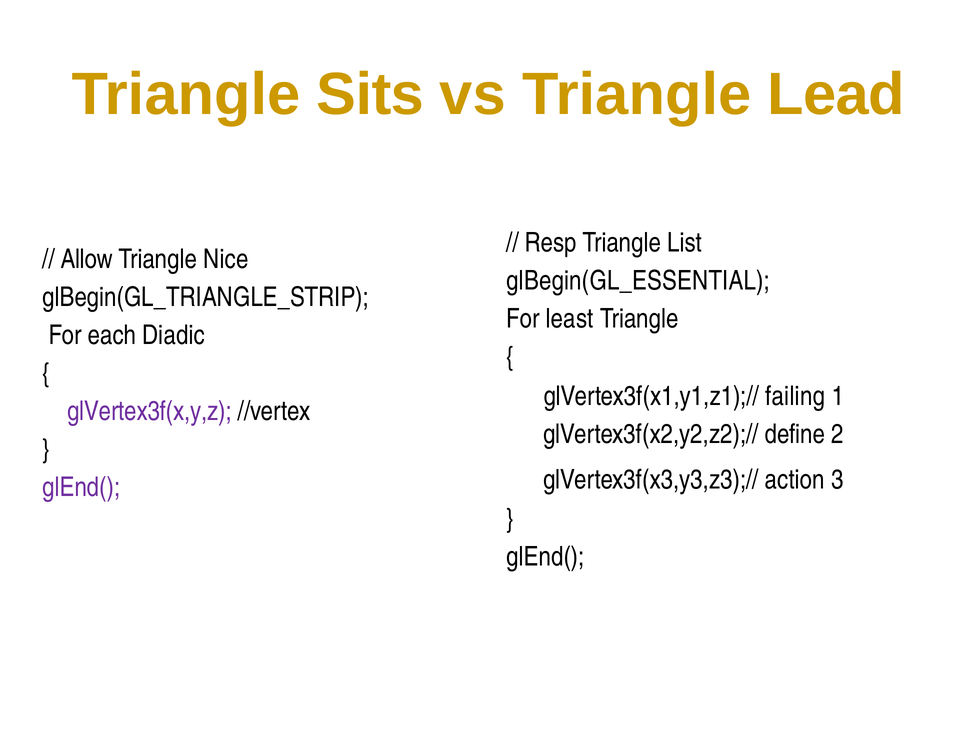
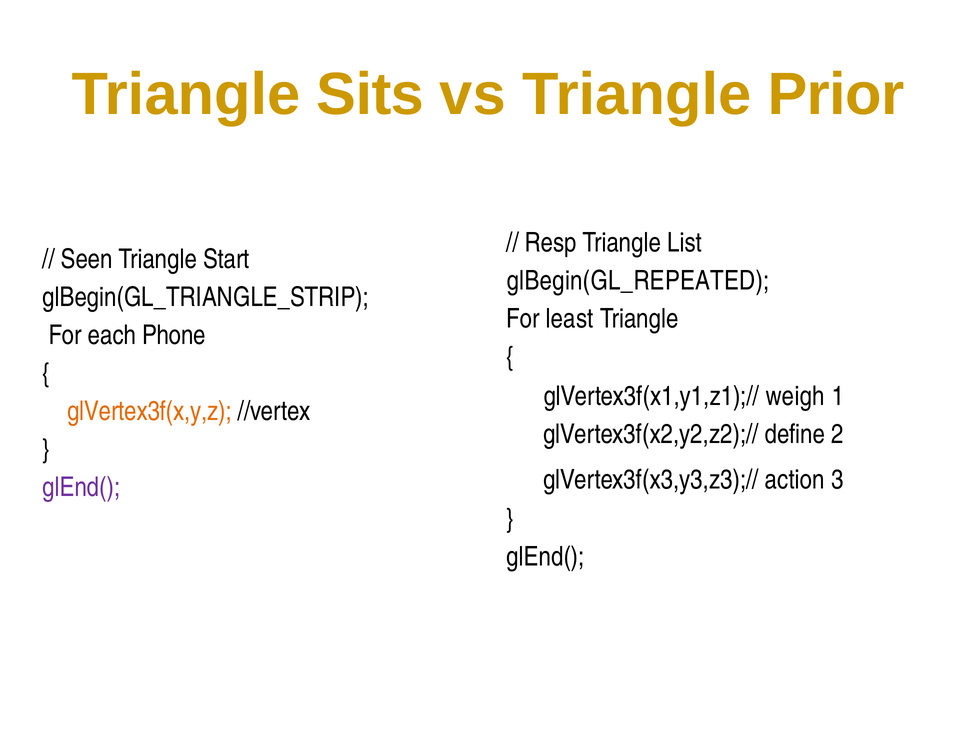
Lead: Lead -> Prior
Allow: Allow -> Seen
Nice: Nice -> Start
glBegin(GL_ESSENTIAL: glBegin(GL_ESSENTIAL -> glBegin(GL_REPEATED
Diadic: Diadic -> Phone
failing: failing -> weigh
glVertex3f(x,y,z colour: purple -> orange
